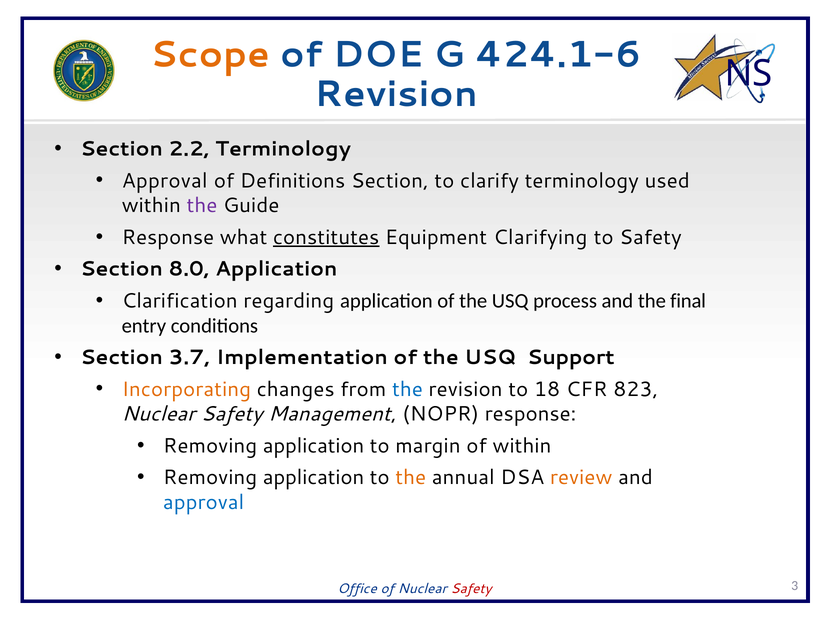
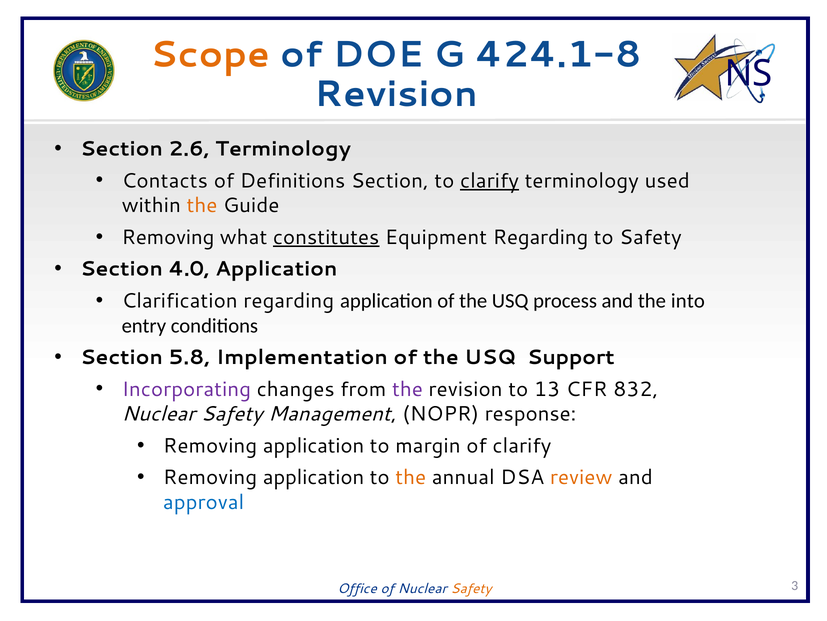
424.1-6: 424.1-6 -> 424.1-8
2.2: 2.2 -> 2.6
Approval at (165, 181): Approval -> Contacts
clarify at (490, 181) underline: none -> present
the at (202, 205) colour: purple -> orange
Response at (168, 237): Response -> Removing
Equipment Clarifying: Clarifying -> Regarding
8.0: 8.0 -> 4.0
final: final -> into
3.7: 3.7 -> 5.8
Incorporating colour: orange -> purple
the at (407, 389) colour: blue -> purple
18: 18 -> 13
823: 823 -> 832
of within: within -> clarify
Safety at (471, 588) colour: red -> orange
